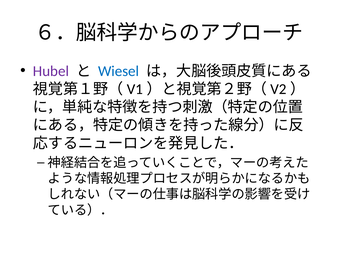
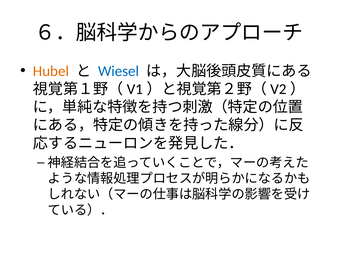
Hubel colour: purple -> orange
